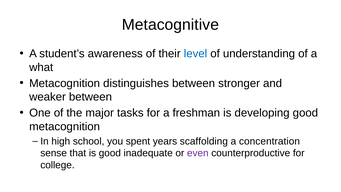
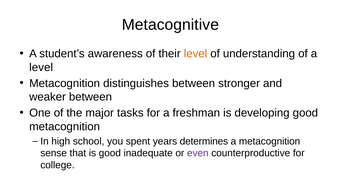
level at (195, 54) colour: blue -> orange
what at (41, 67): what -> level
scaffolding: scaffolding -> determines
a concentration: concentration -> metacognition
